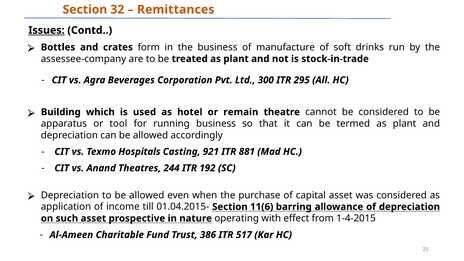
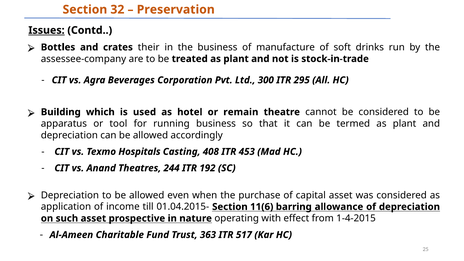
Remittances: Remittances -> Preservation
form: form -> their
921: 921 -> 408
881: 881 -> 453
386: 386 -> 363
